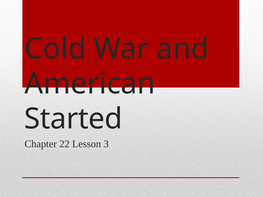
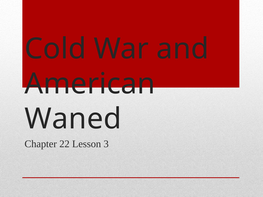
Started: Started -> Waned
